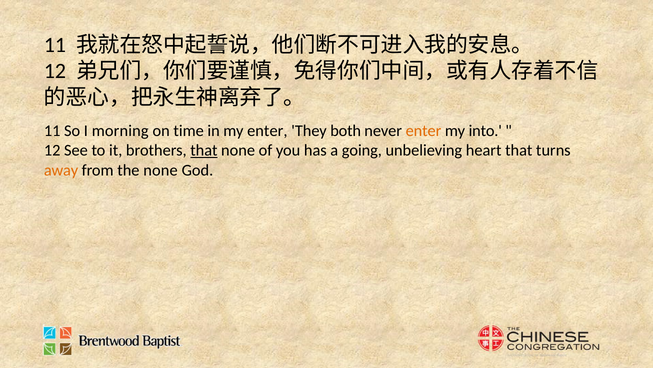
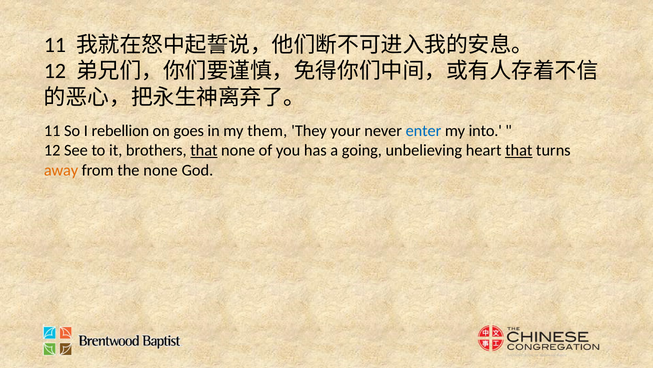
morning: morning -> rebellion
time: time -> goes
my enter: enter -> them
both: both -> your
enter at (423, 131) colour: orange -> blue
that at (519, 150) underline: none -> present
